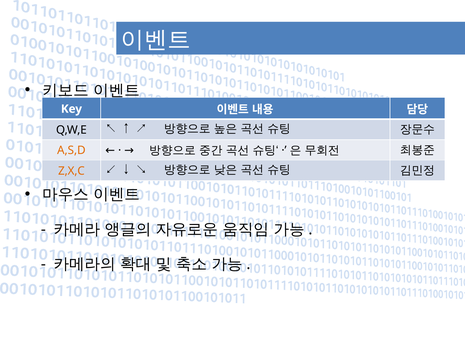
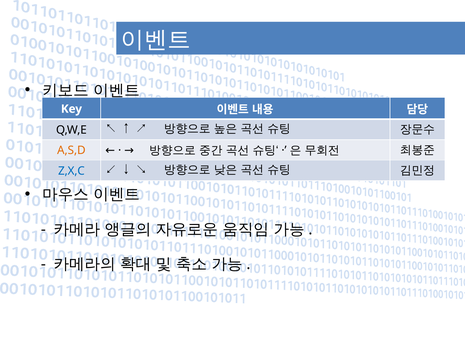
Z,X,C colour: orange -> blue
